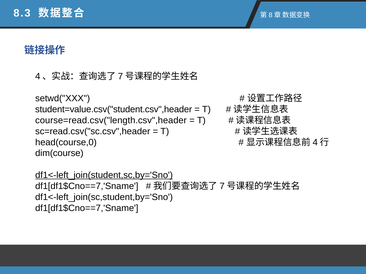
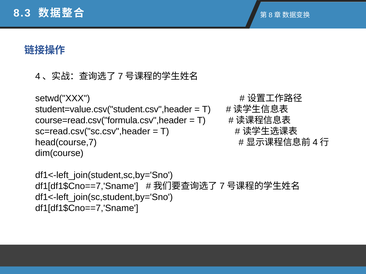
course=read.csv("length.csv",header: course=read.csv("length.csv",header -> course=read.csv("formula.csv",header
head(course,0: head(course,0 -> head(course,7
df1<-left_join(student,sc,by='Sno underline: present -> none
